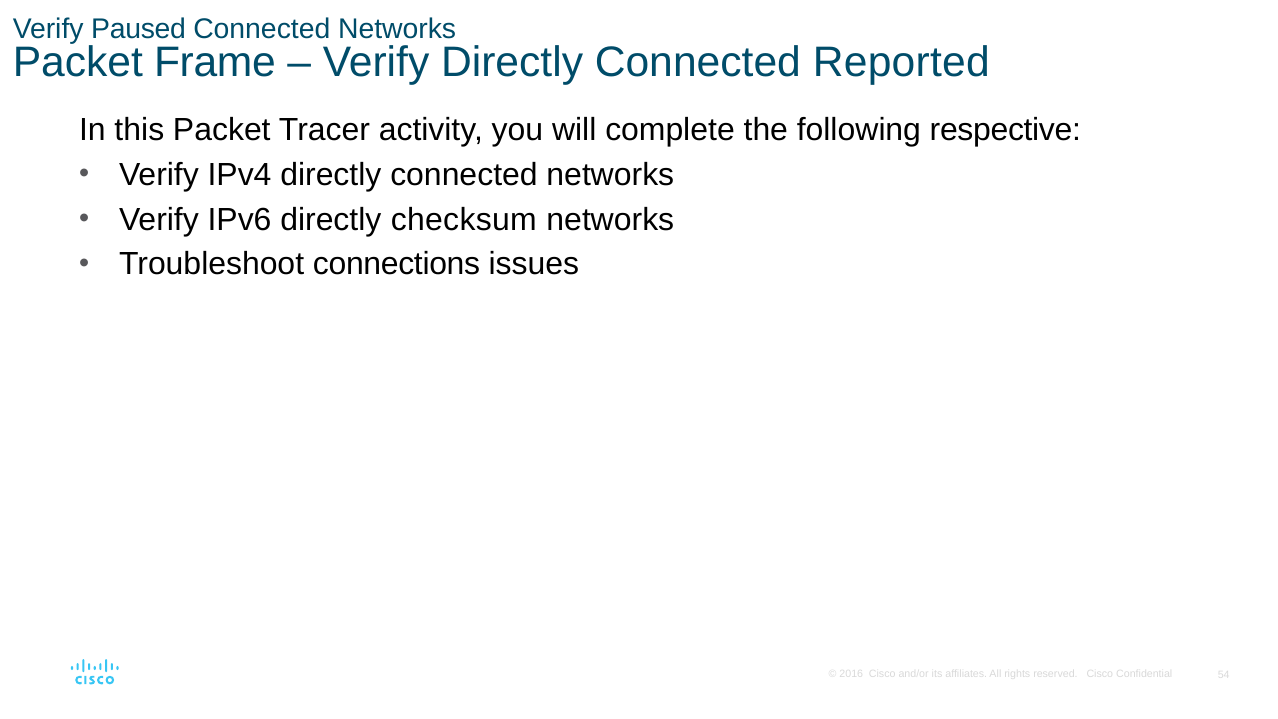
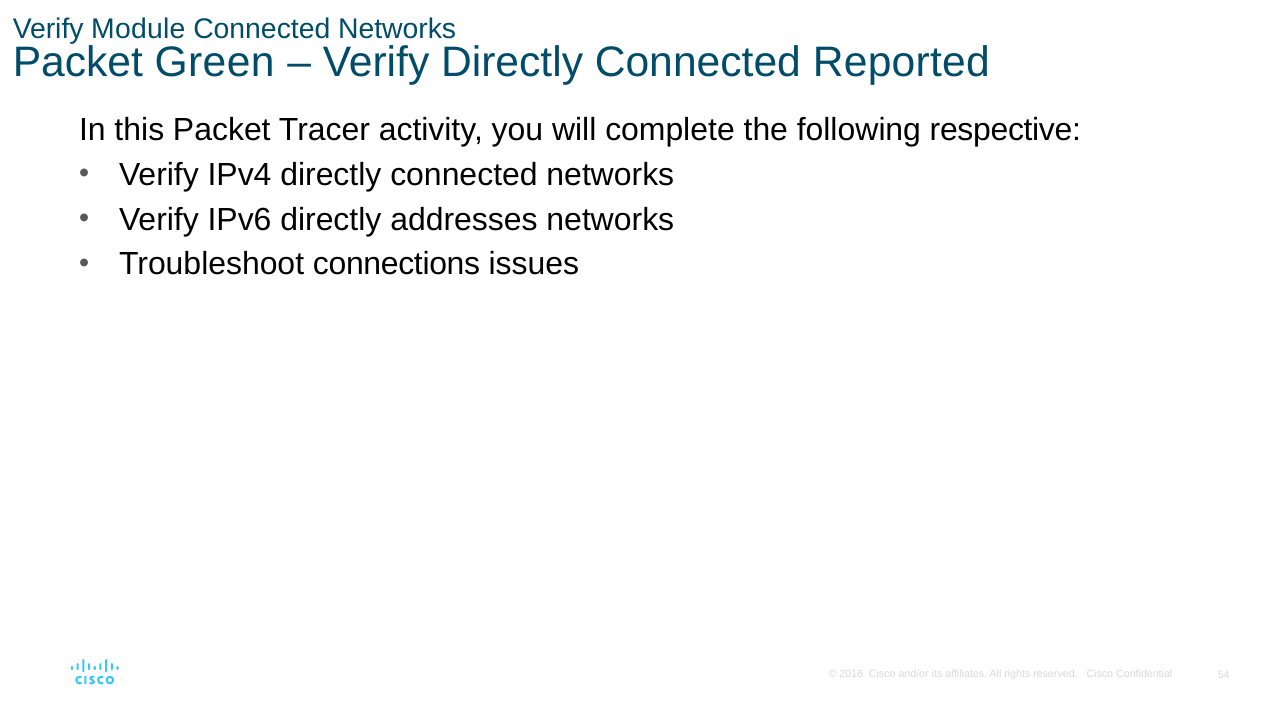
Paused: Paused -> Module
Frame: Frame -> Green
checksum: checksum -> addresses
